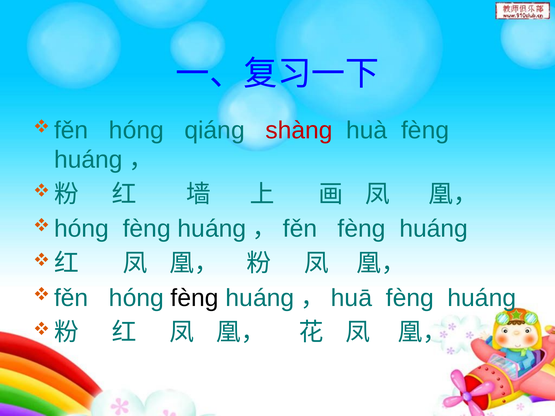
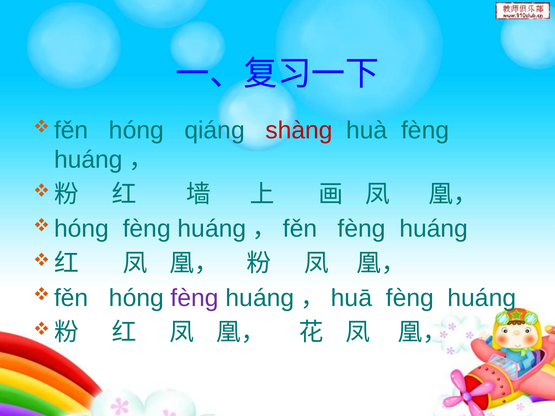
fènɡ at (195, 298) colour: black -> purple
